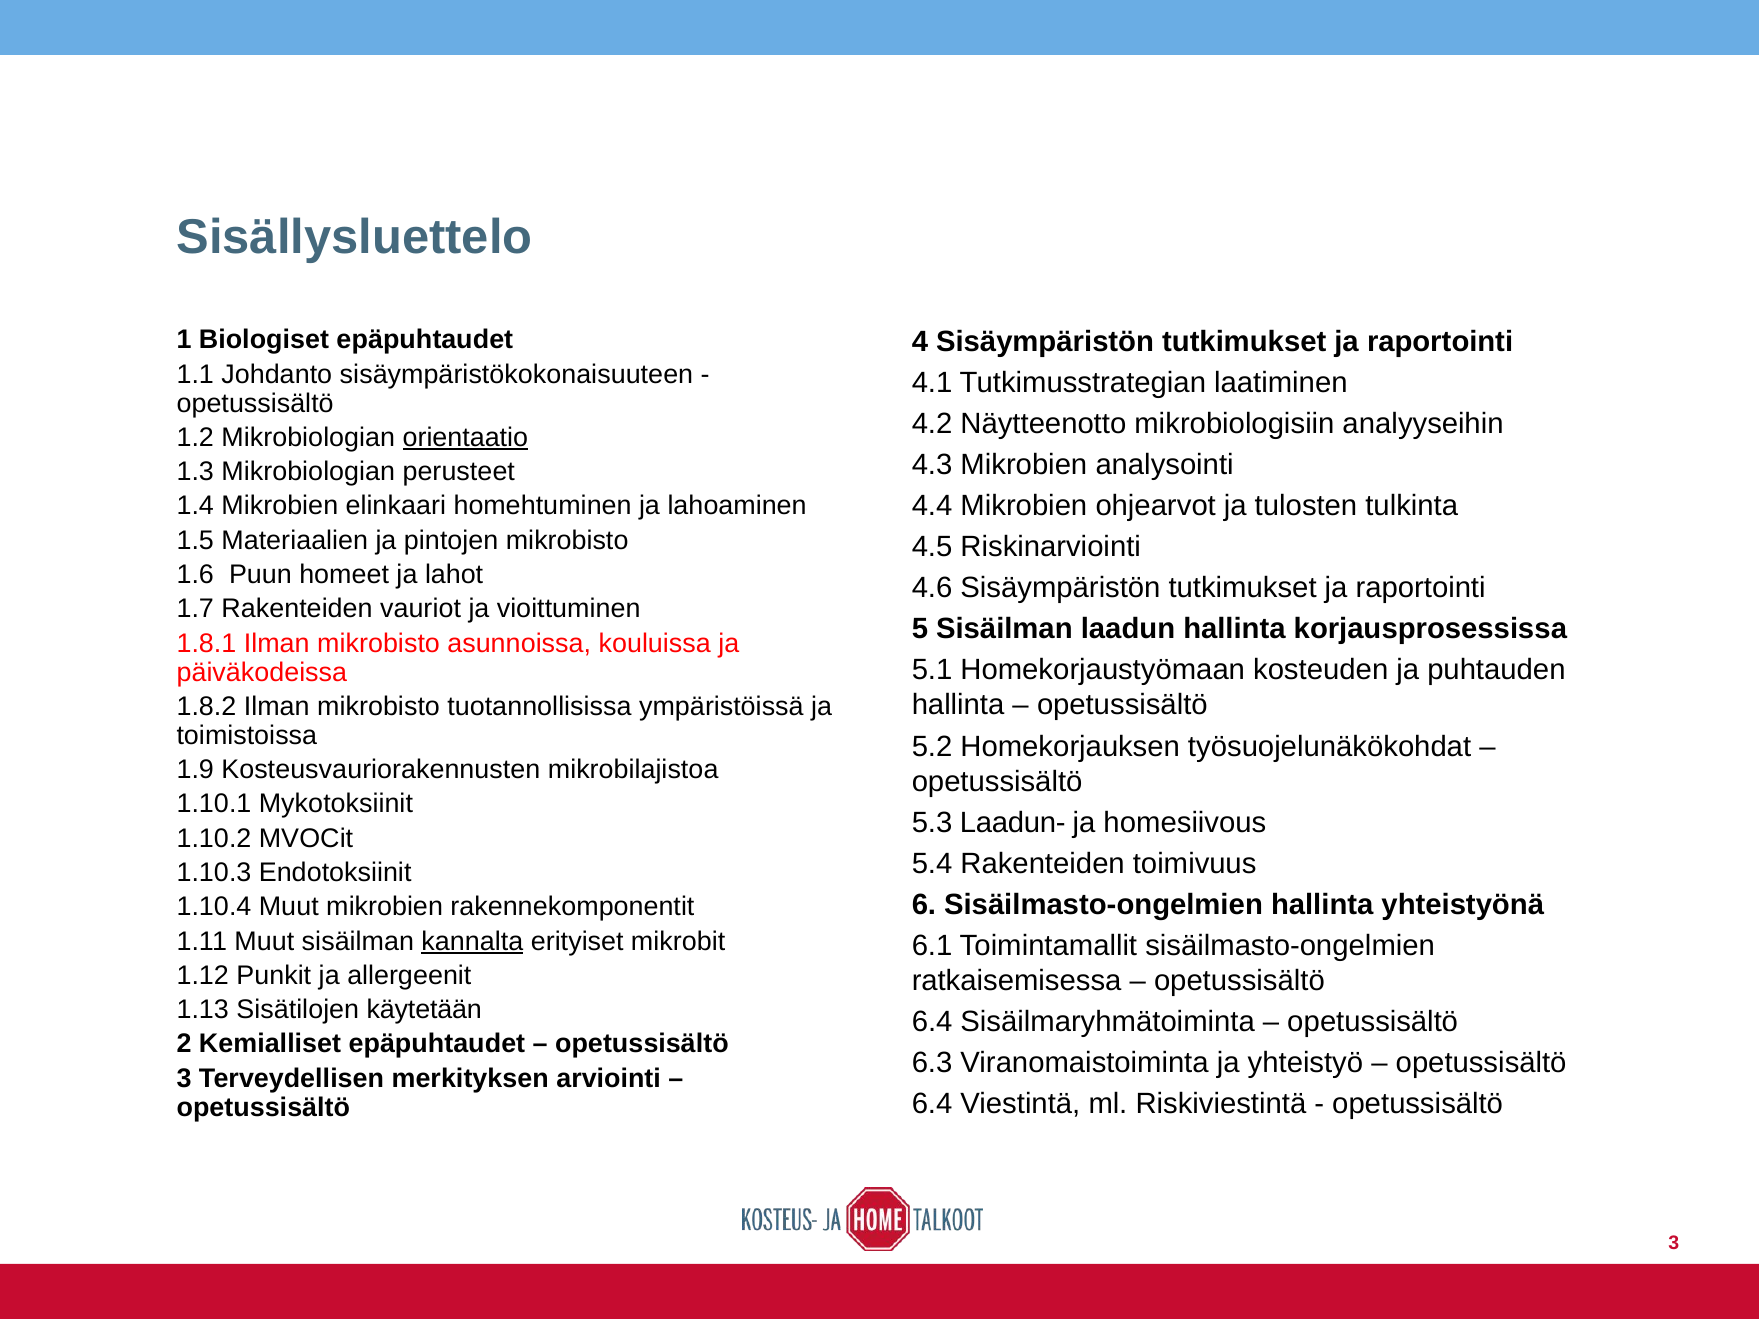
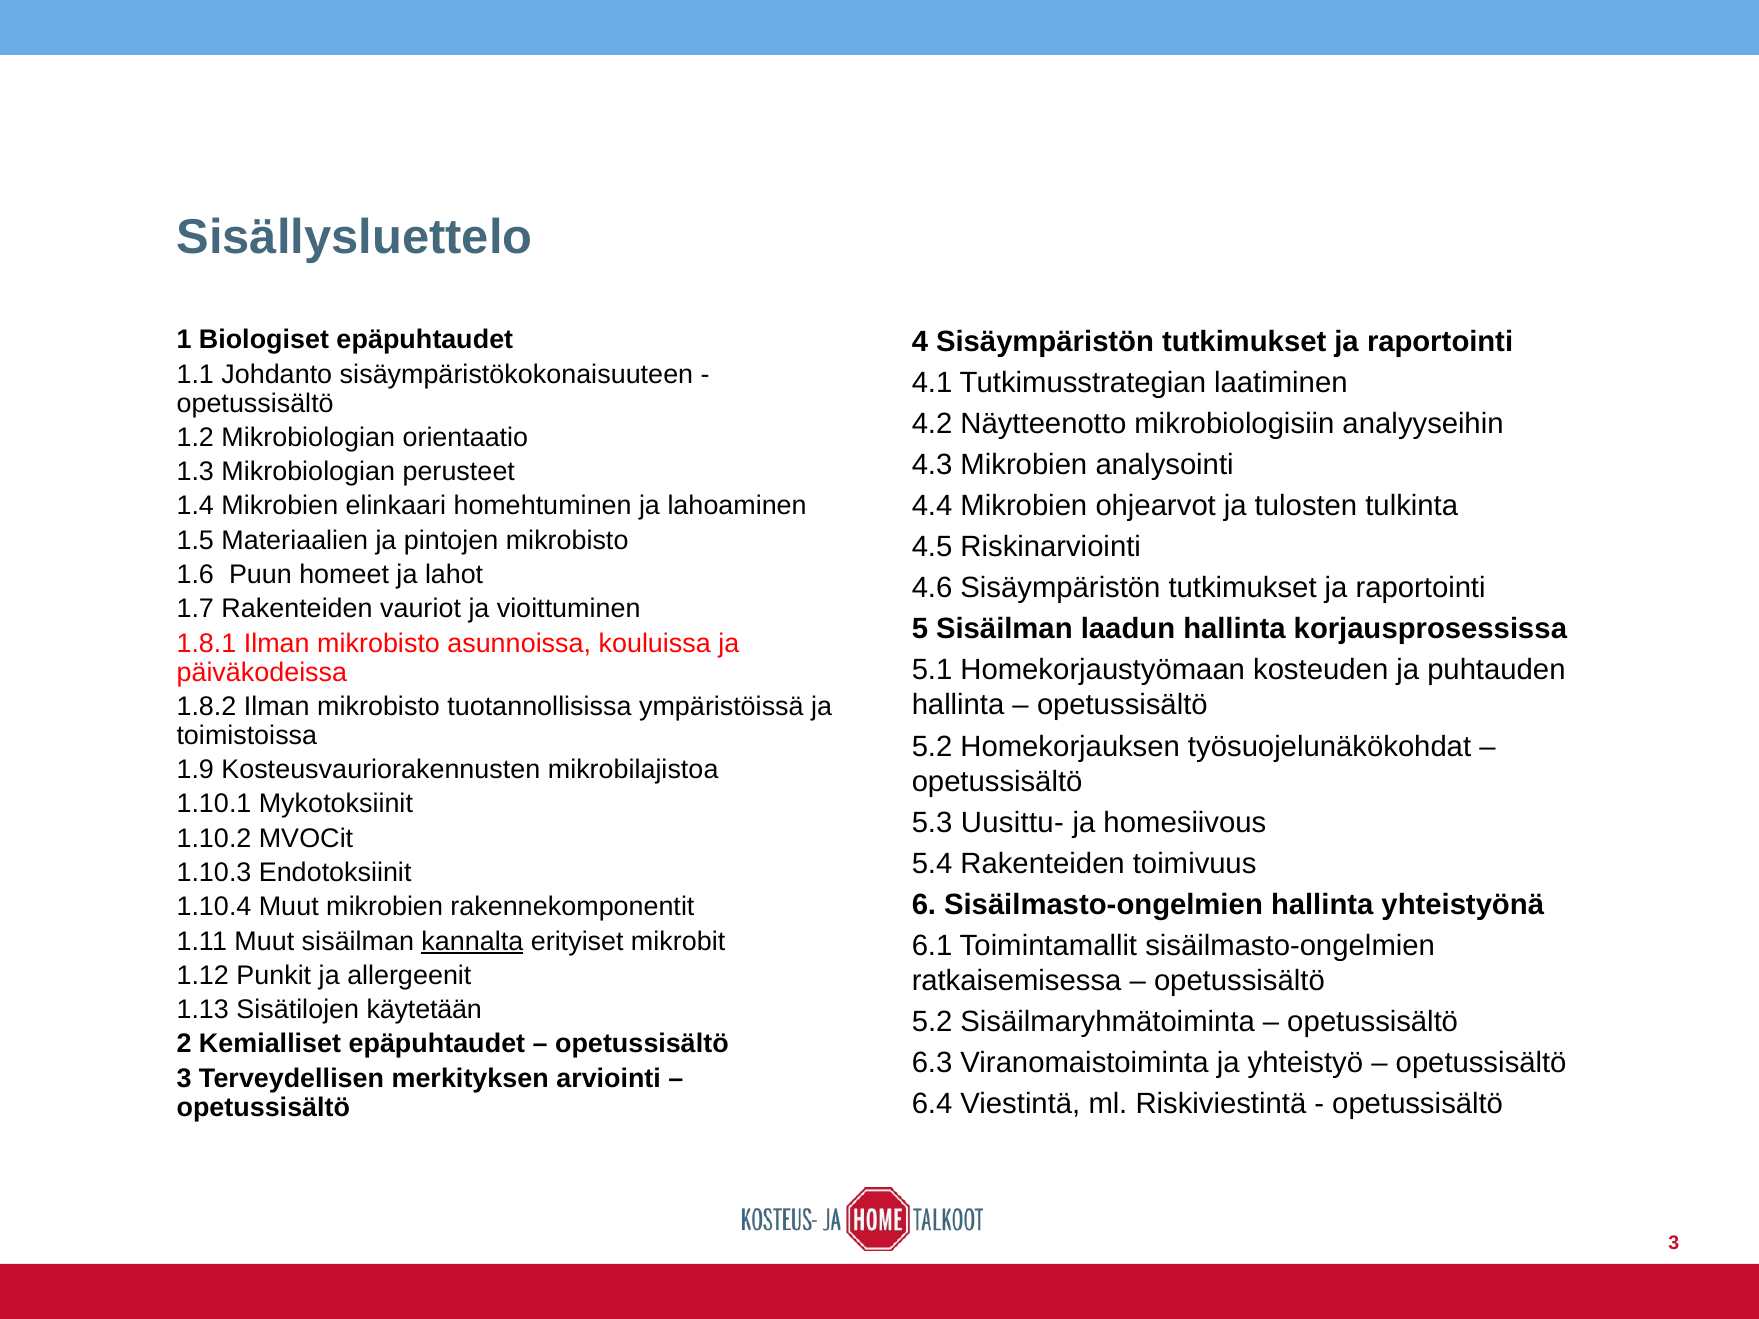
orientaatio underline: present -> none
Laadun-: Laadun- -> Uusittu-
6.4 at (932, 1022): 6.4 -> 5.2
